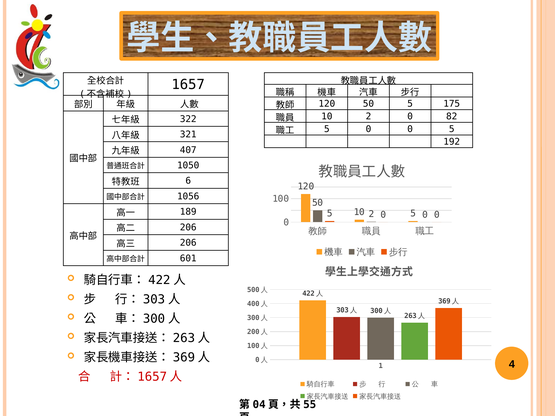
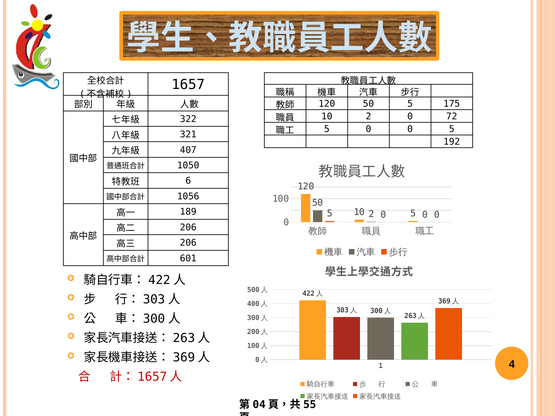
82: 82 -> 72
